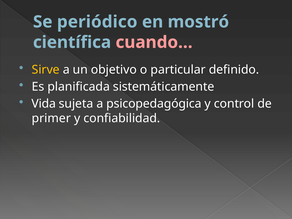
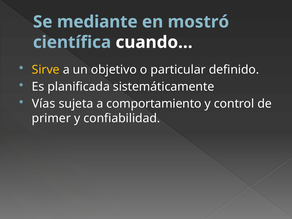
periódico: periódico -> mediante
cuando… colour: pink -> white
Vida: Vida -> Vías
psicopedagógica: psicopedagógica -> comportamiento
